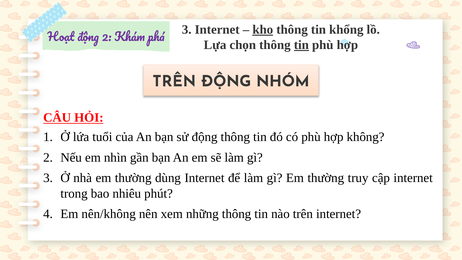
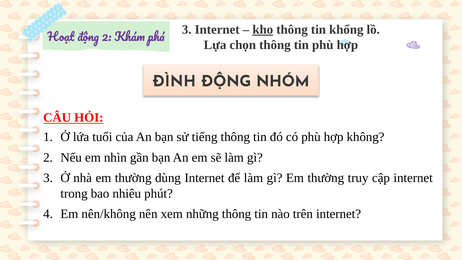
tin at (301, 45) underline: present -> none
TRÊN at (174, 81): TRÊN -> ĐÌNH
sử động: động -> tiếng
